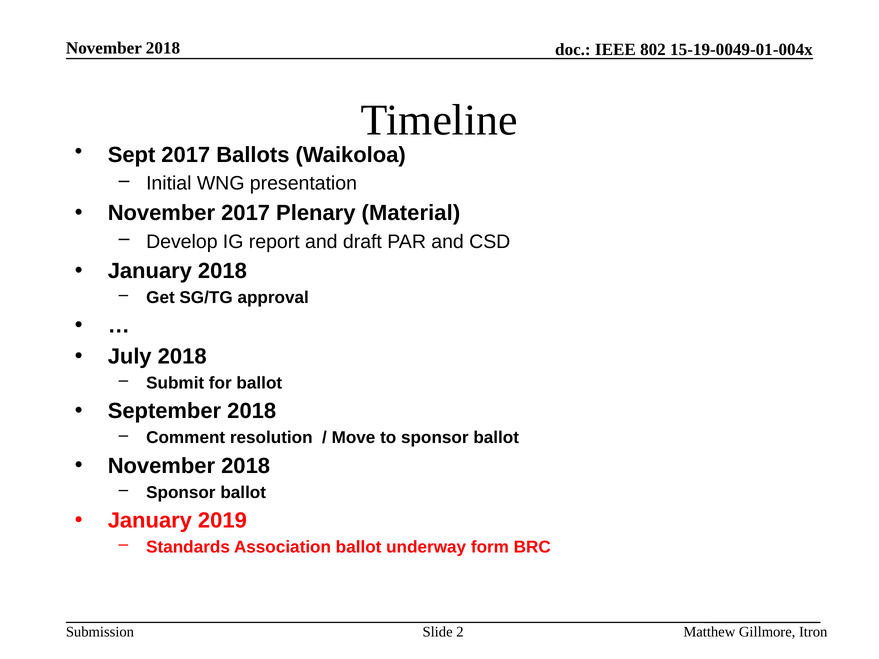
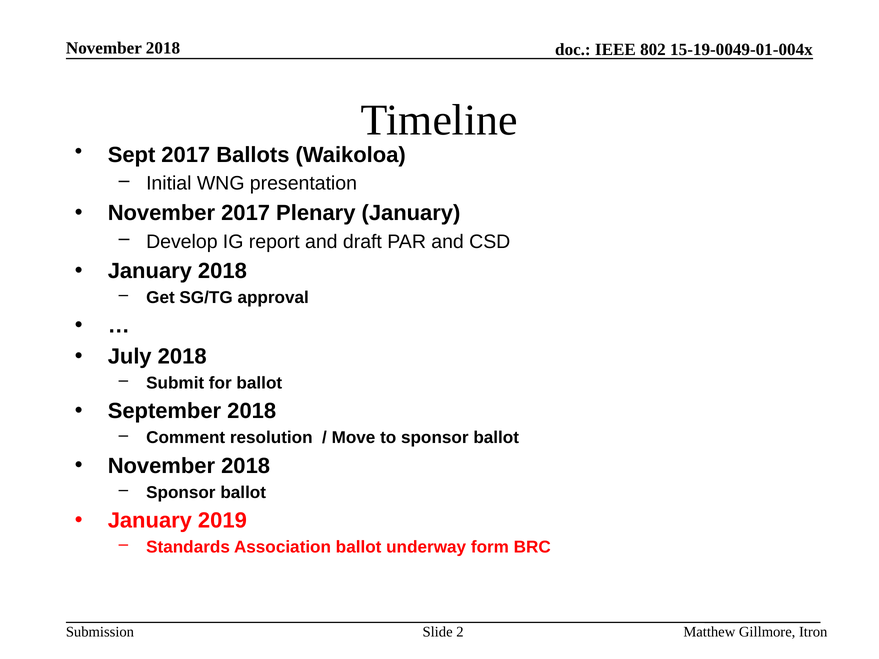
Plenary Material: Material -> January
